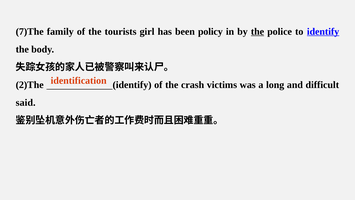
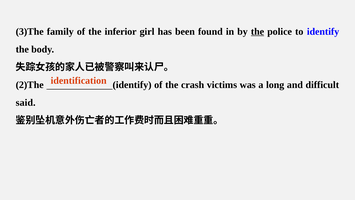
7)The: 7)The -> 3)The
tourists: tourists -> inferior
policy: policy -> found
identify at (323, 31) underline: present -> none
